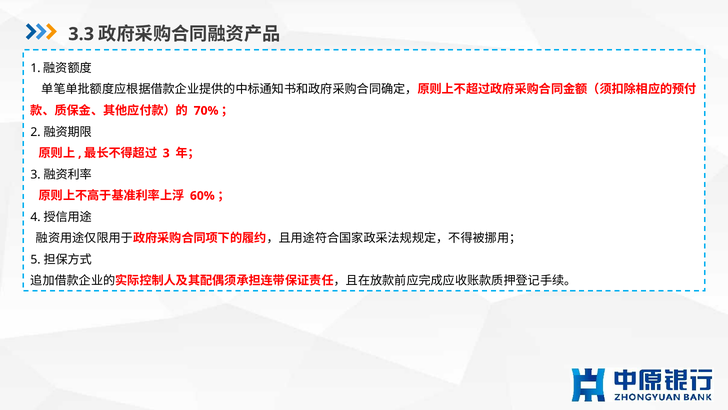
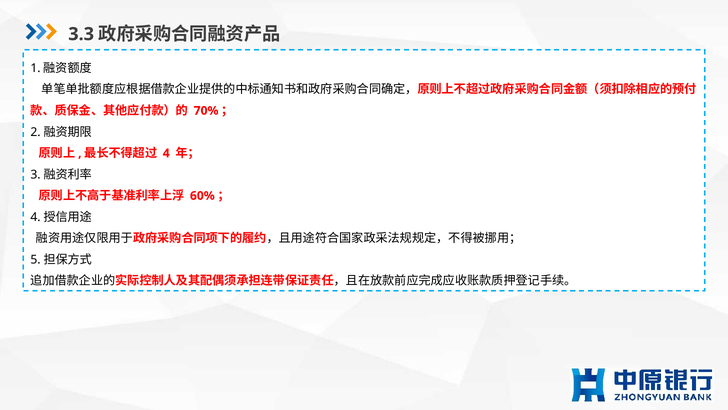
3: 3 -> 4
